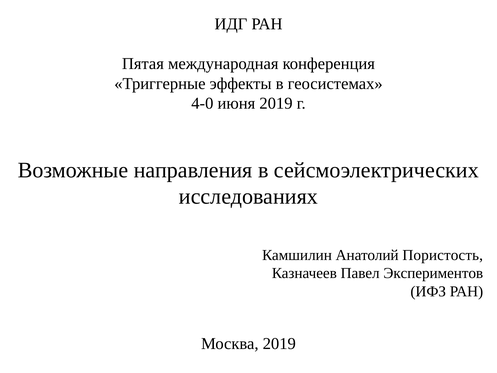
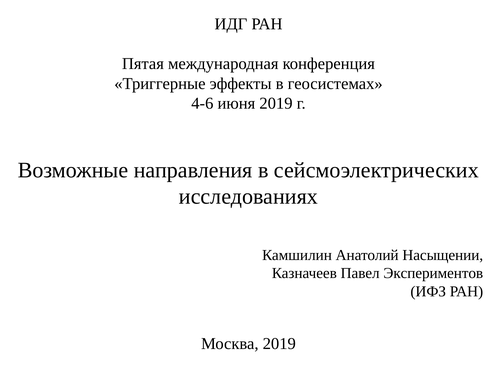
4-0: 4-0 -> 4-6
Пористость: Пористость -> Насыщении
